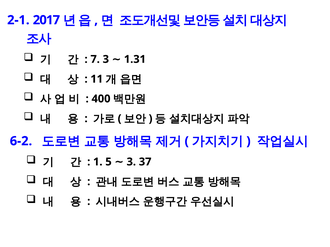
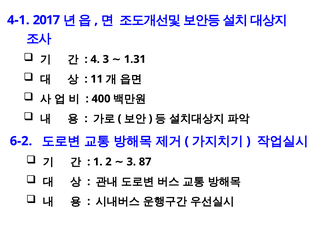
2-1: 2-1 -> 4-1
7: 7 -> 4
5: 5 -> 2
37: 37 -> 87
